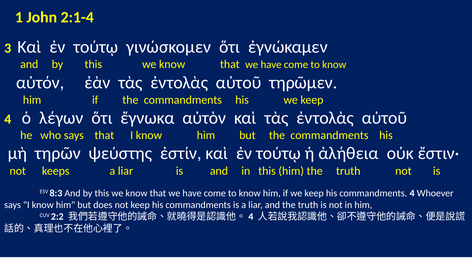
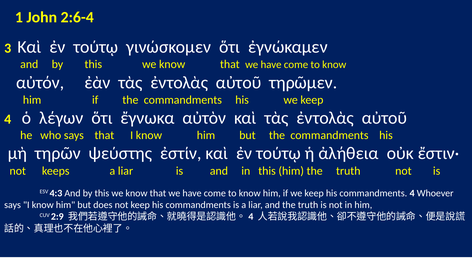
2:1-4: 2:1-4 -> 2:6-4
8:3: 8:3 -> 4:3
2:2: 2:2 -> 2:9
